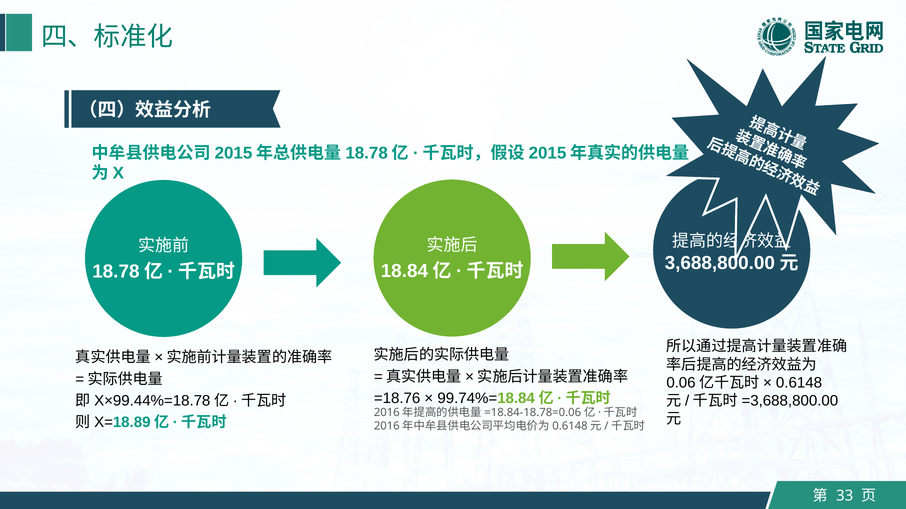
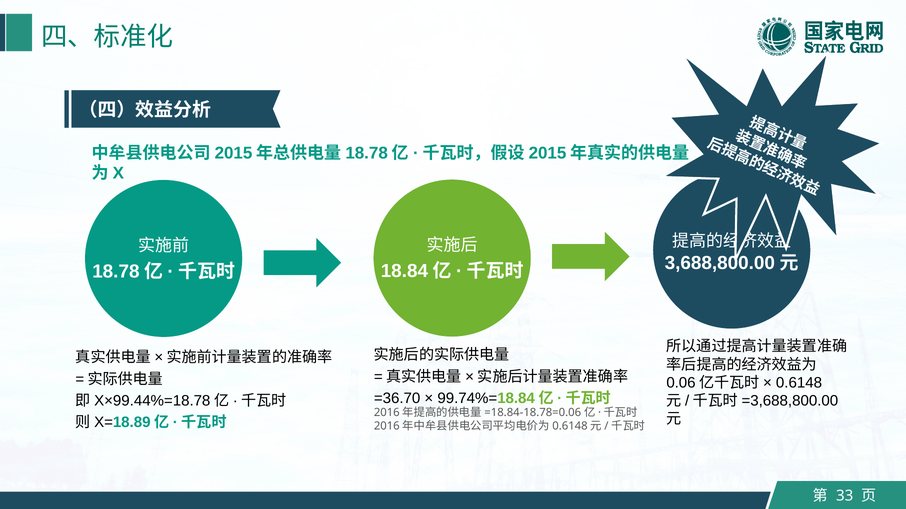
=18.76: =18.76 -> =36.70
